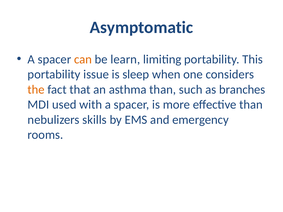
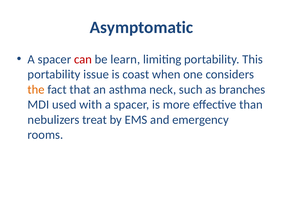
can colour: orange -> red
sleep: sleep -> coast
asthma than: than -> neck
skills: skills -> treat
